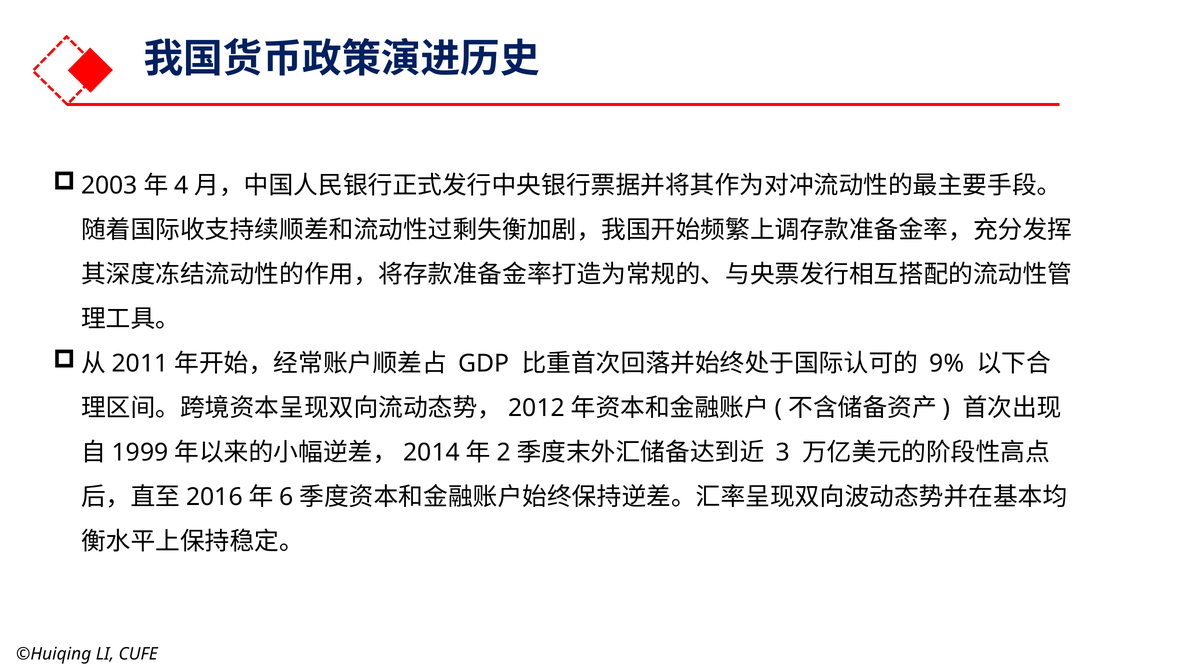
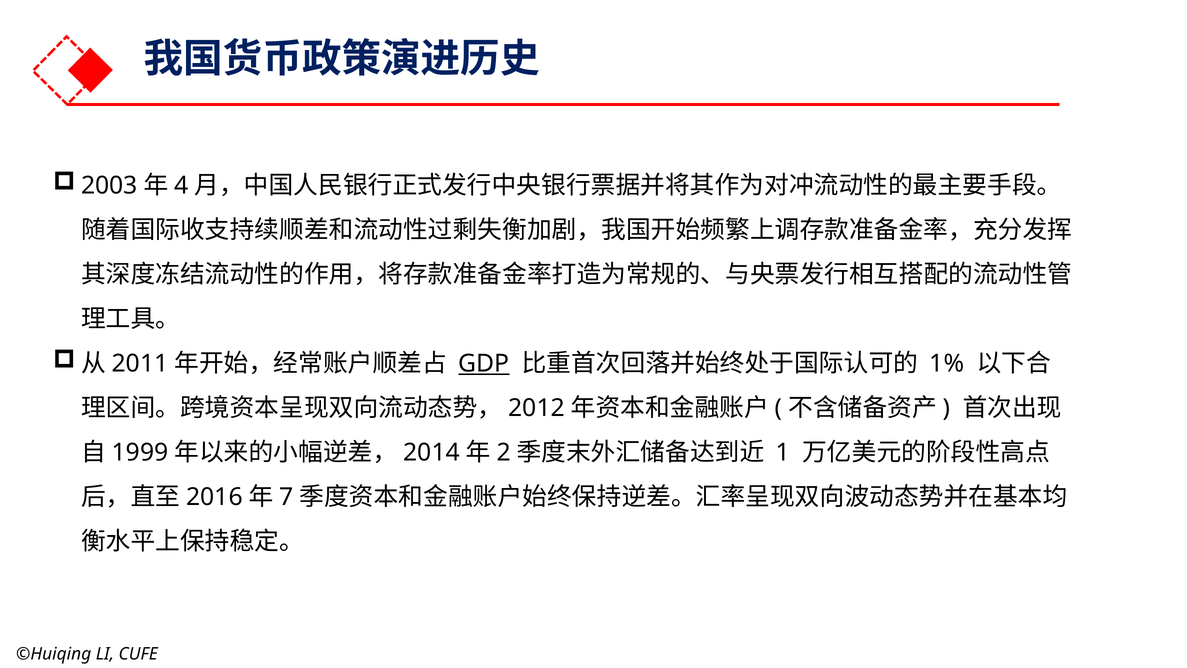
GDP underline: none -> present
9%: 9% -> 1%
3: 3 -> 1
6: 6 -> 7
